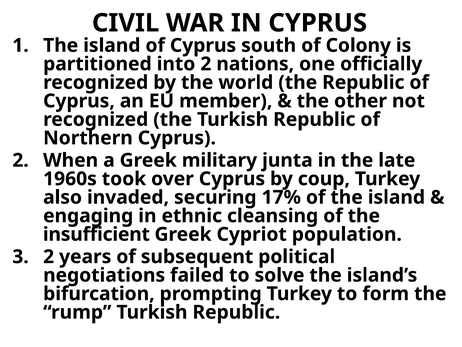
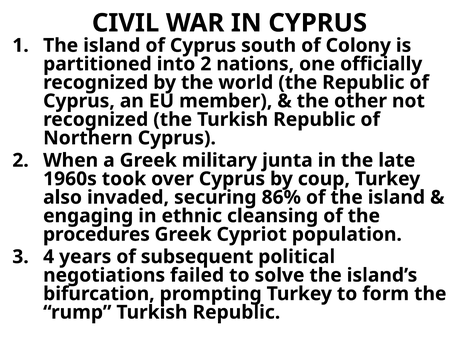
17%: 17% -> 86%
insufficient: insufficient -> procedures
2 at (49, 256): 2 -> 4
